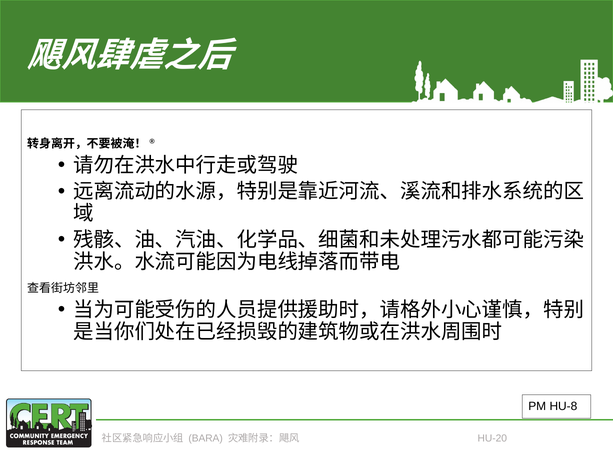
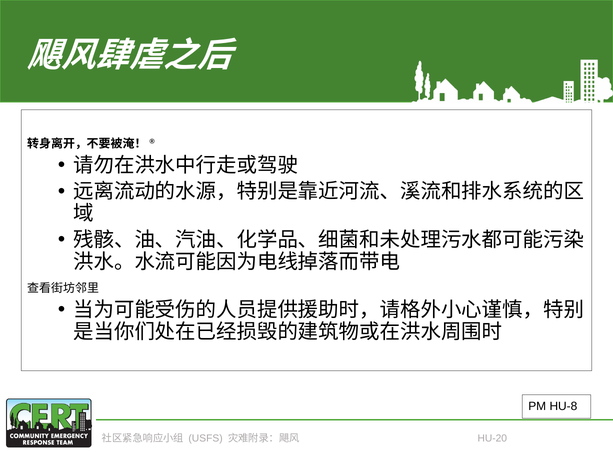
BARA: BARA -> USFS
